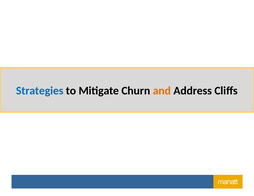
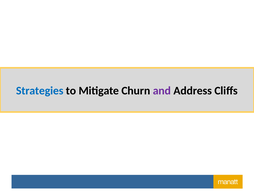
and at (162, 91) colour: orange -> purple
